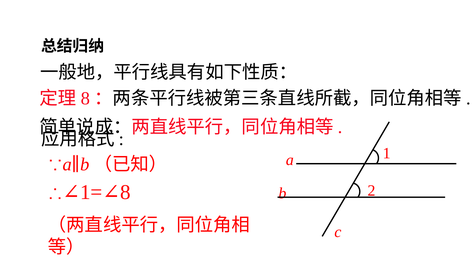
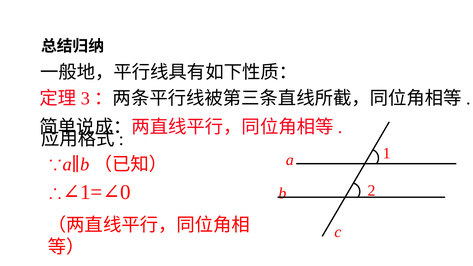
8 at (85, 98): 8 -> 3
8 at (125, 192): 8 -> 0
